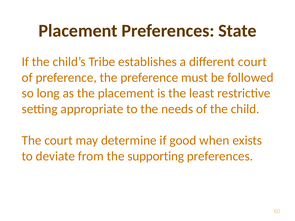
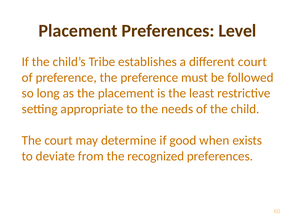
State: State -> Level
supporting: supporting -> recognized
